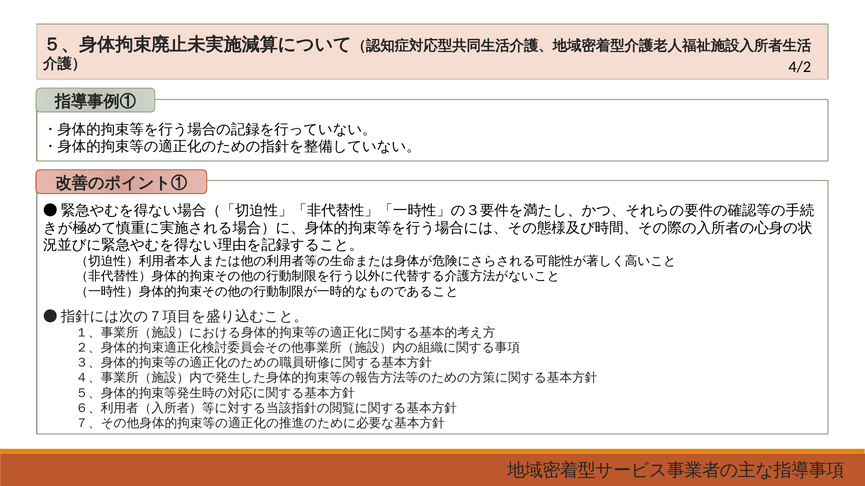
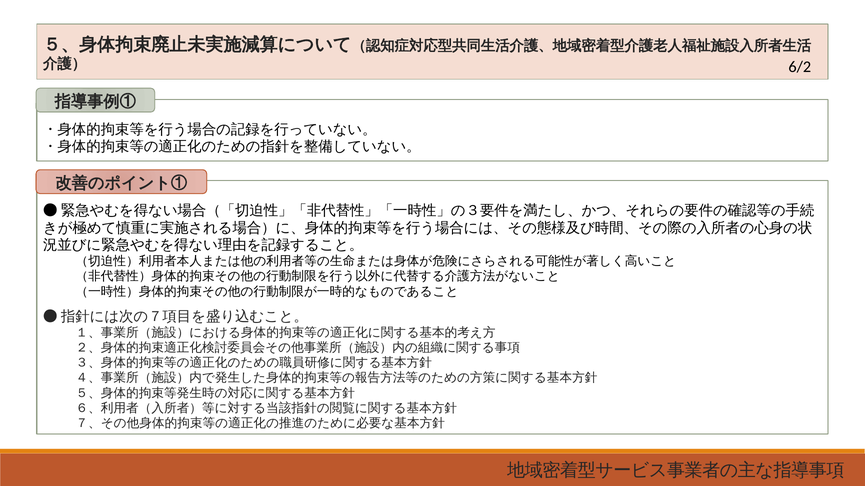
4/2: 4/2 -> 6/2
